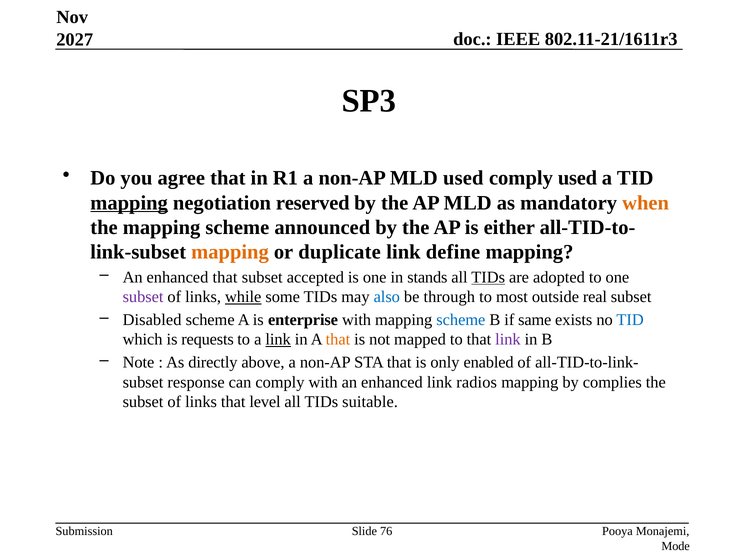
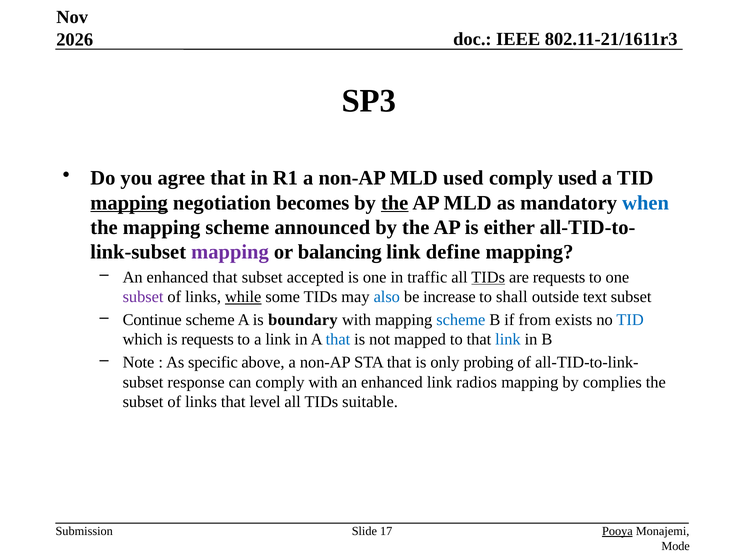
2027: 2027 -> 2026
reserved: reserved -> becomes
the at (395, 203) underline: none -> present
when colour: orange -> blue
mapping at (230, 252) colour: orange -> purple
duplicate: duplicate -> balancing
stands: stands -> traffic
are adopted: adopted -> requests
through: through -> increase
most: most -> shall
real: real -> text
Disabled: Disabled -> Continue
enterprise: enterprise -> boundary
same: same -> from
link at (278, 339) underline: present -> none
that at (338, 339) colour: orange -> blue
link at (508, 339) colour: purple -> blue
directly: directly -> specific
enabled: enabled -> probing
76: 76 -> 17
Pooya underline: none -> present
